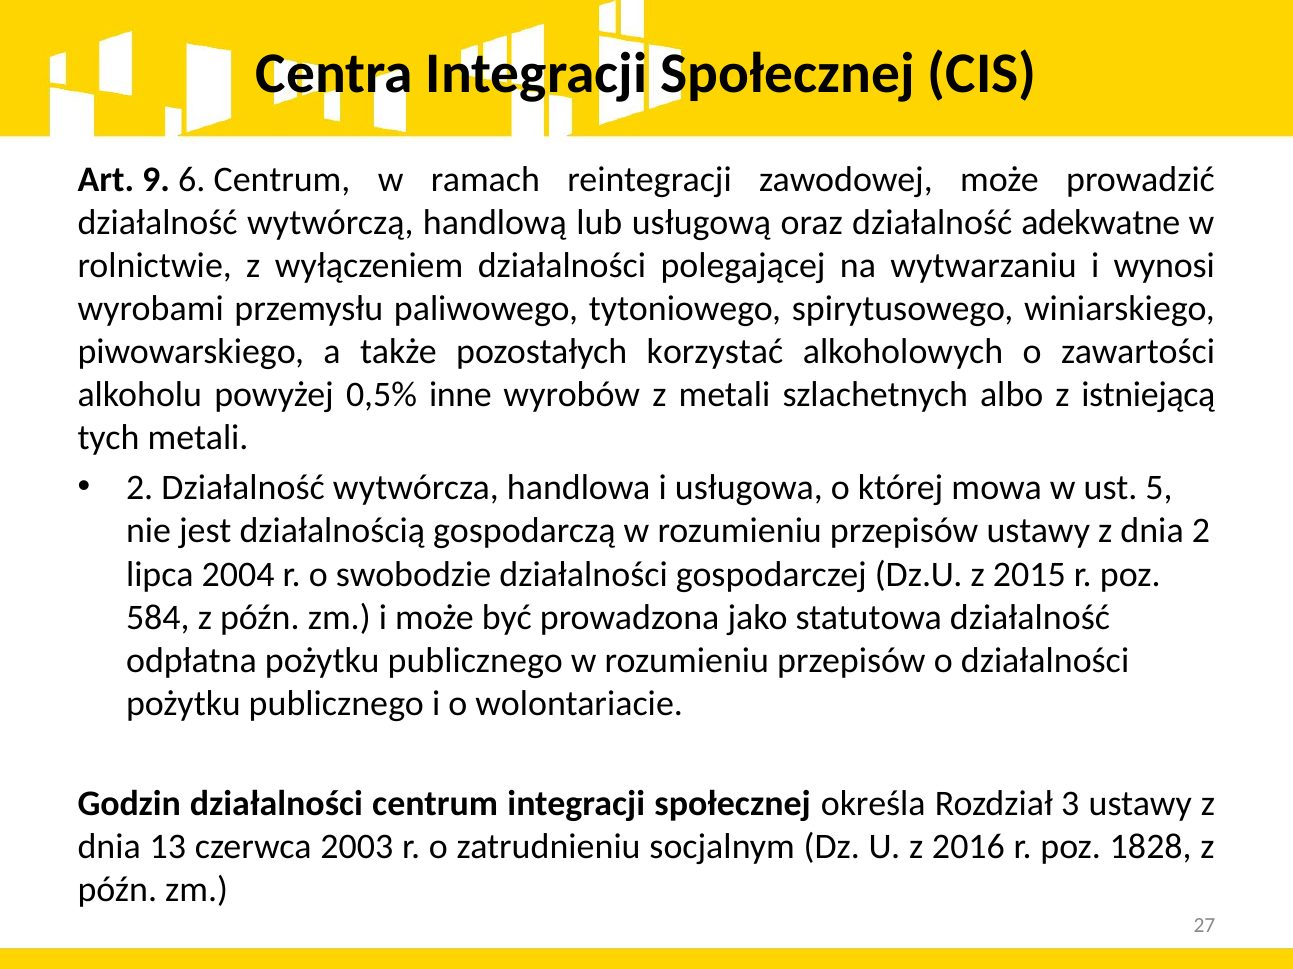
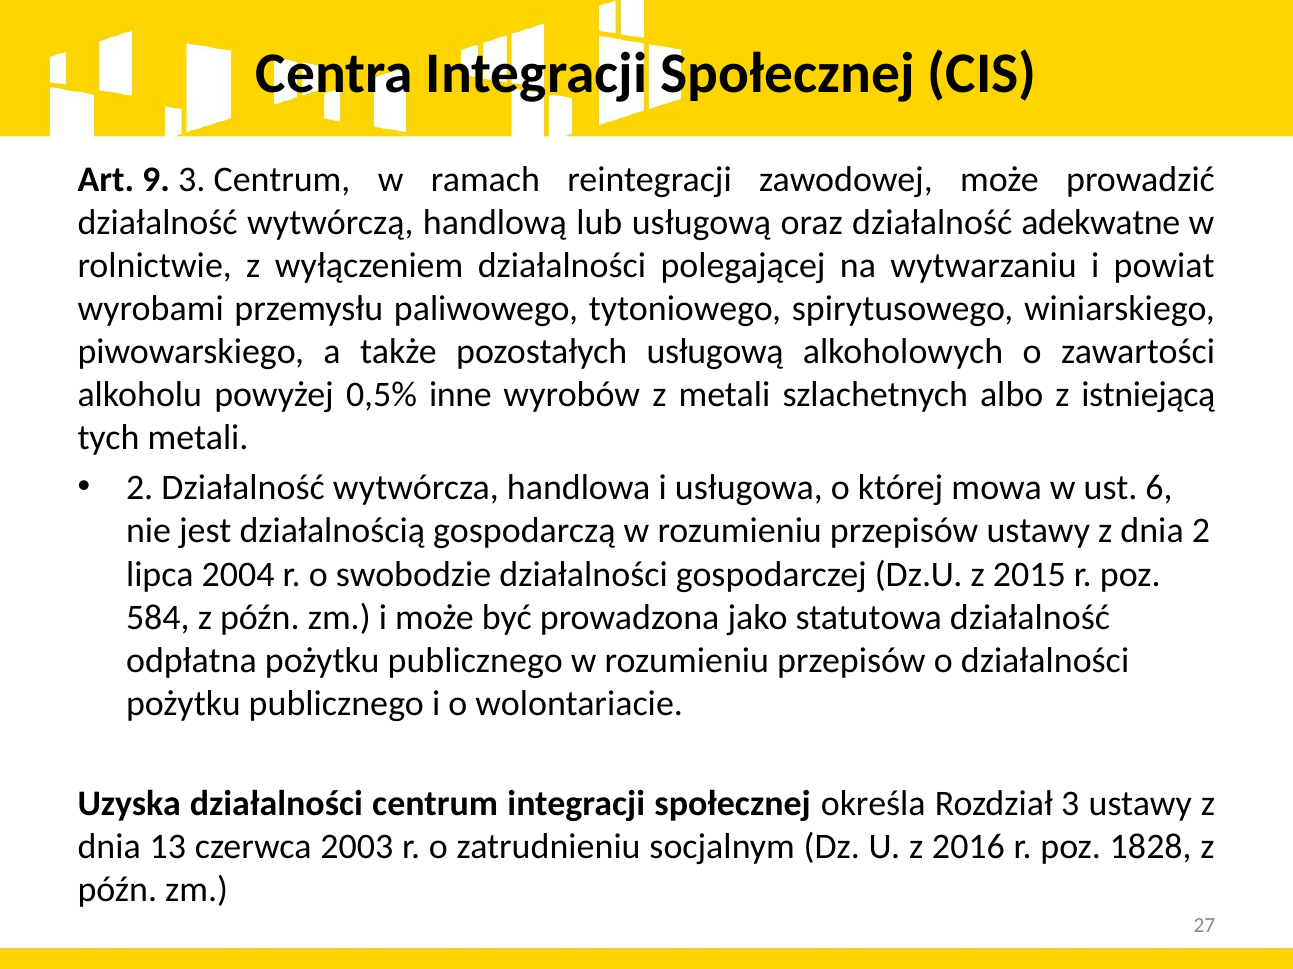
9 6: 6 -> 3
wynosi: wynosi -> powiat
pozostałych korzystać: korzystać -> usługową
5: 5 -> 6
Godzin: Godzin -> Uzyska
